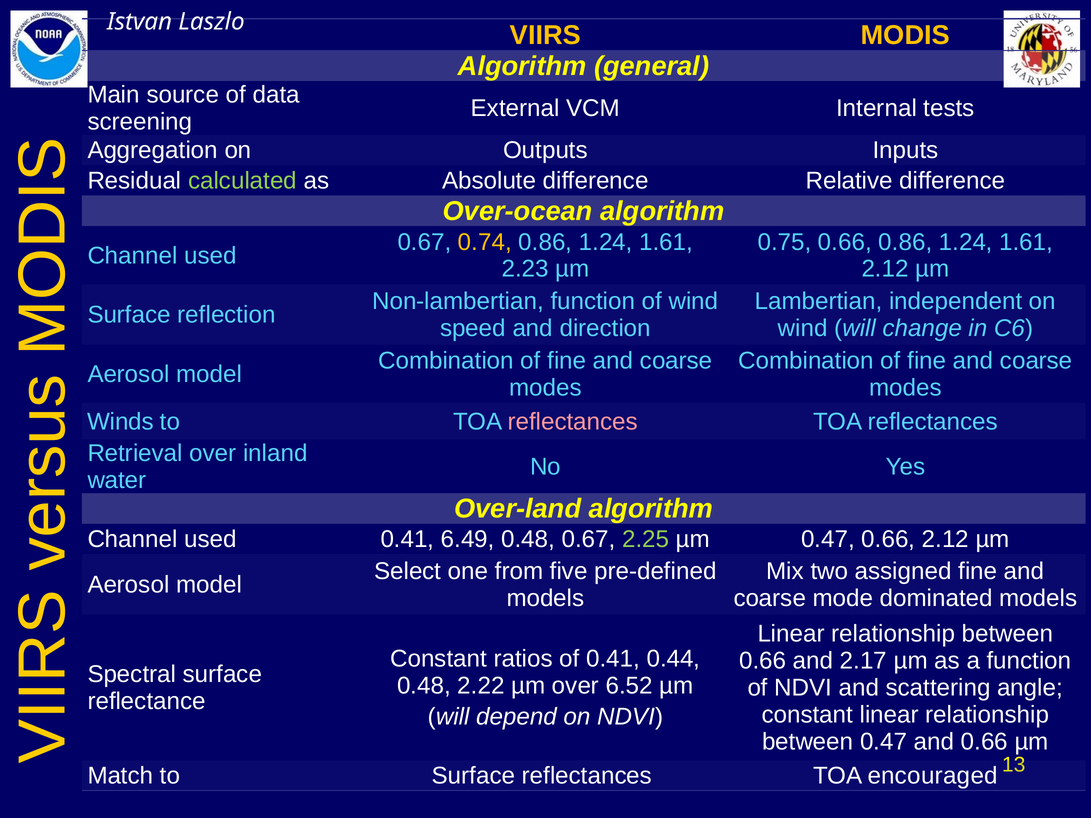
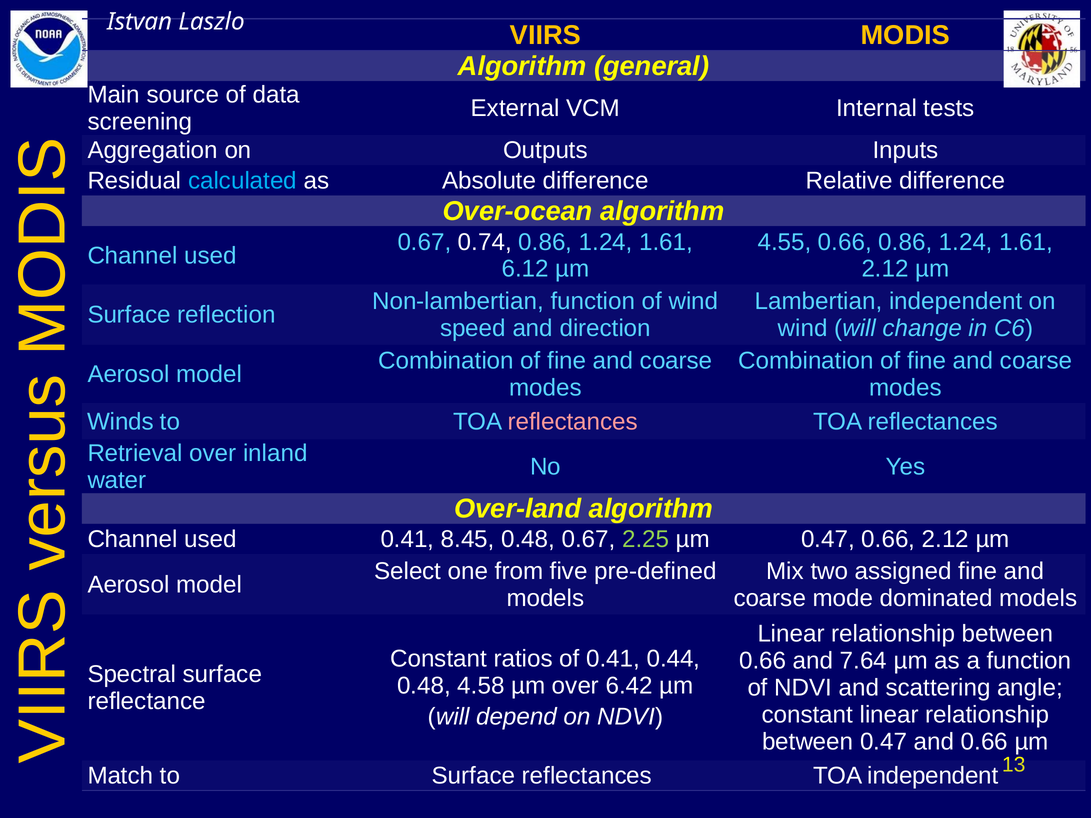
calculated colour: light green -> light blue
0.74 colour: yellow -> white
0.75: 0.75 -> 4.55
2.23: 2.23 -> 6.12
6.49: 6.49 -> 8.45
2.17: 2.17 -> 7.64
2.22: 2.22 -> 4.58
6.52: 6.52 -> 6.42
TOA encouraged: encouraged -> independent
